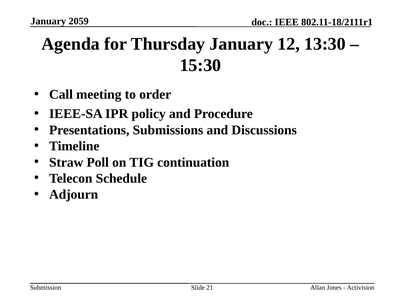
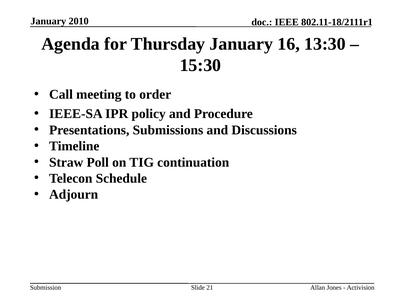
2059: 2059 -> 2010
12: 12 -> 16
